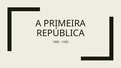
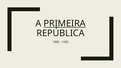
PRIMEIRA underline: none -> present
